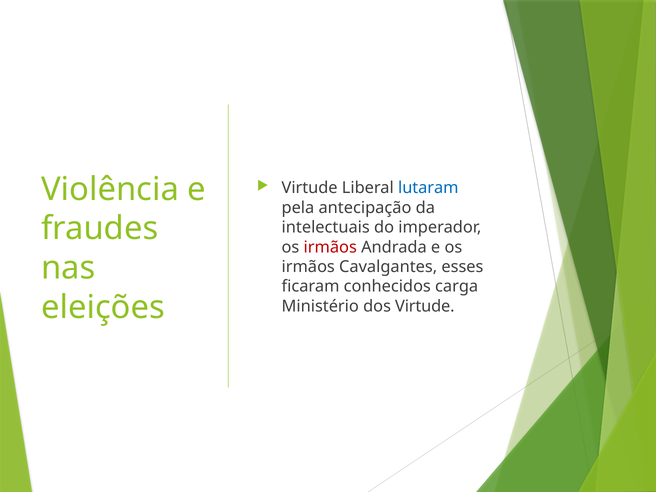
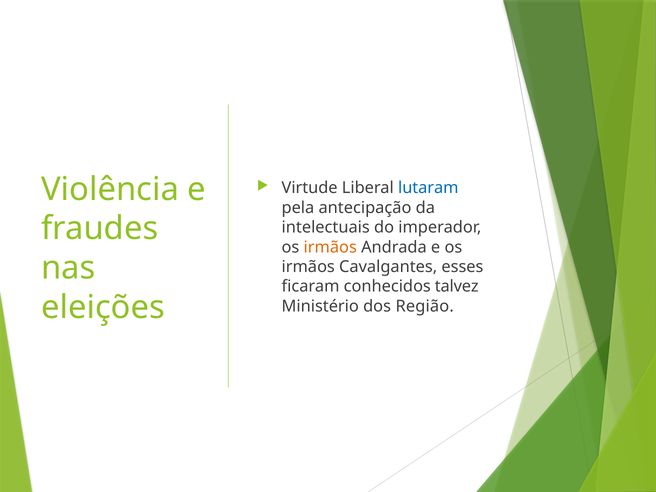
irmãos at (330, 247) colour: red -> orange
carga: carga -> talvez
dos Virtude: Virtude -> Região
